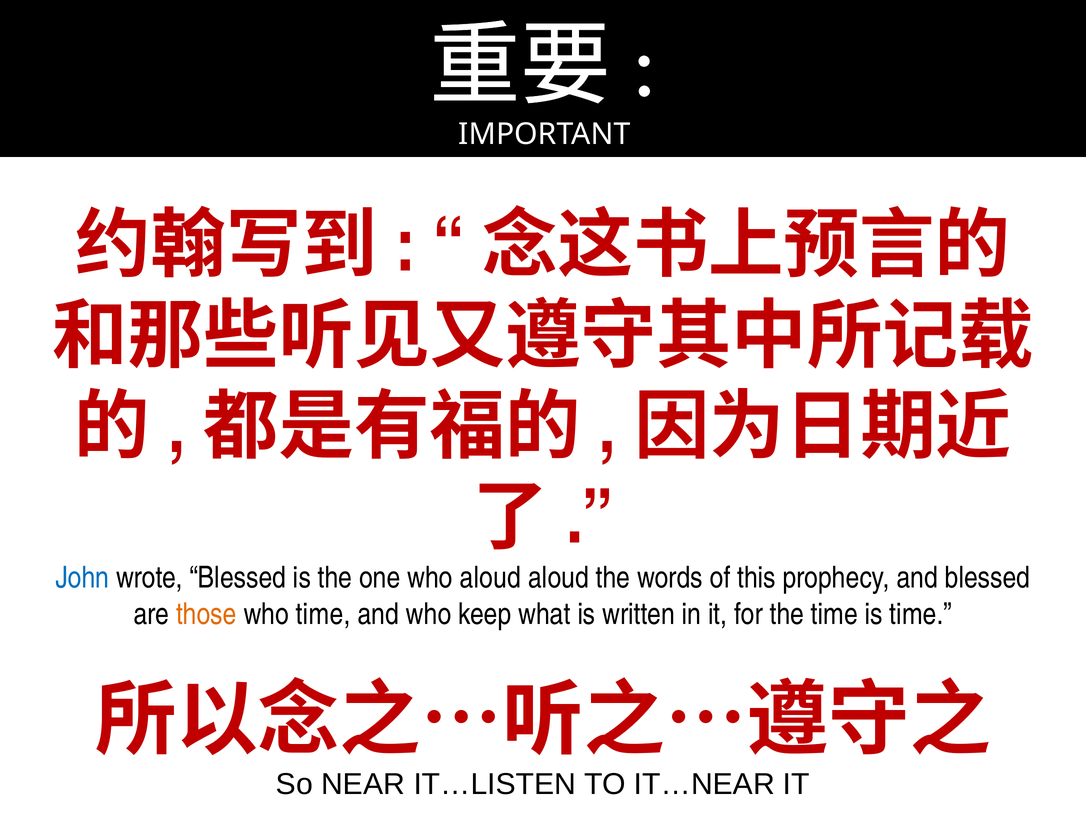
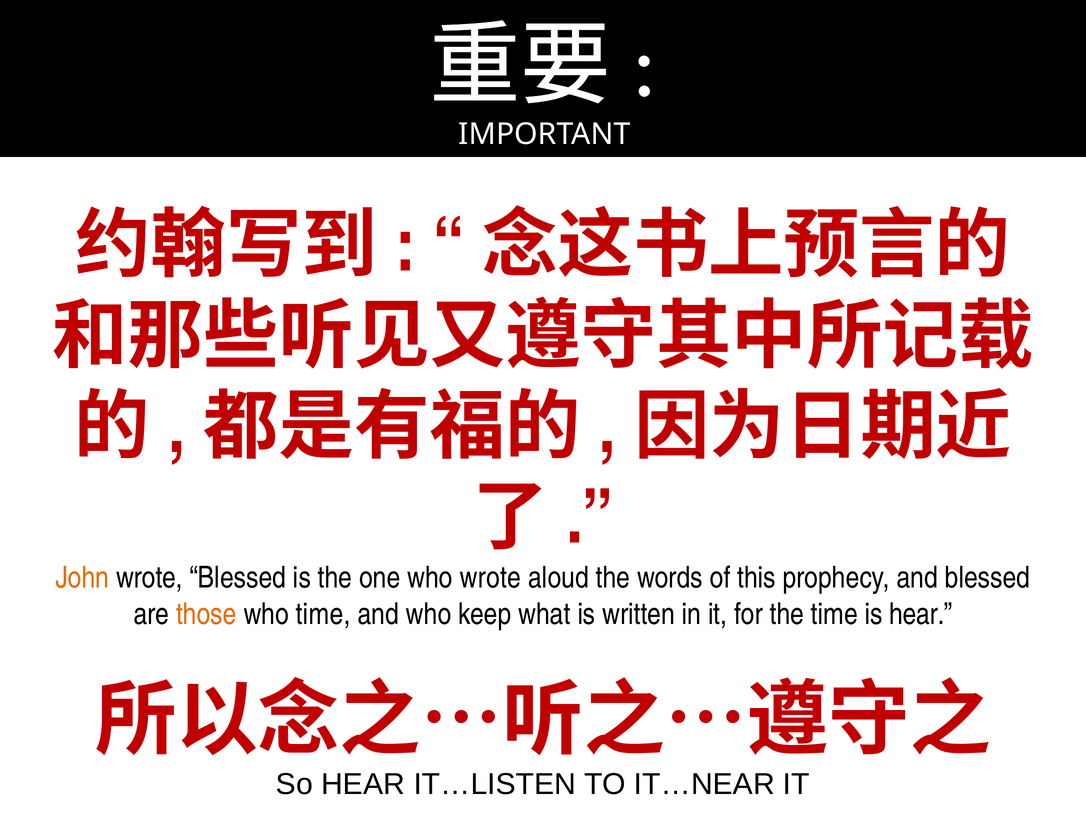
John colour: blue -> orange
who aloud: aloud -> wrote
is time: time -> hear
So NEAR: NEAR -> HEAR
